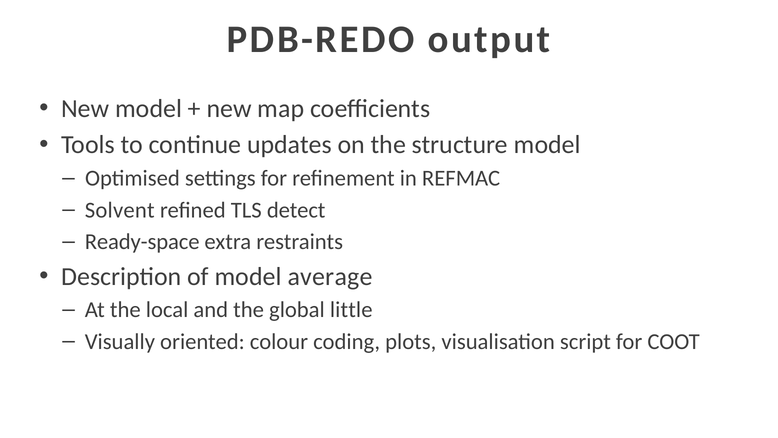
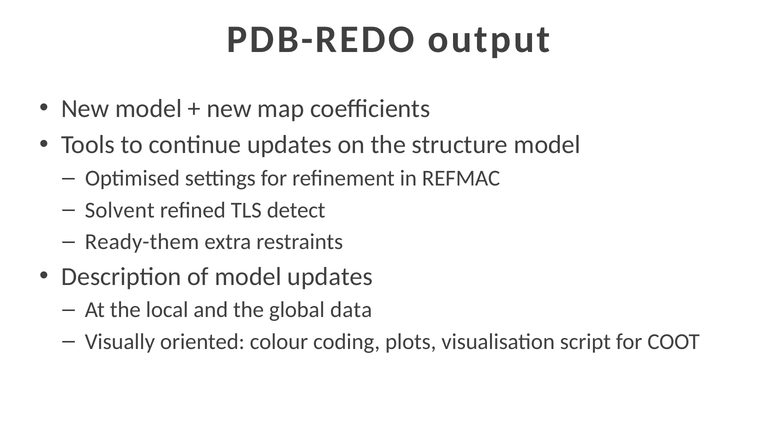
Ready-space: Ready-space -> Ready-them
model average: average -> updates
little: little -> data
